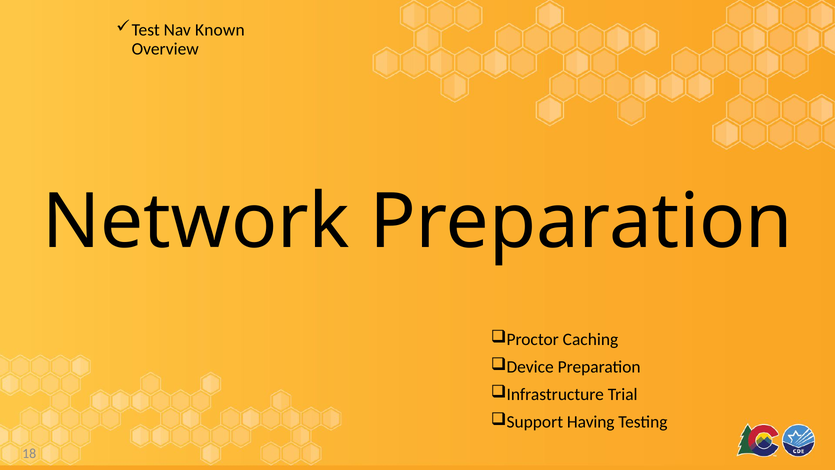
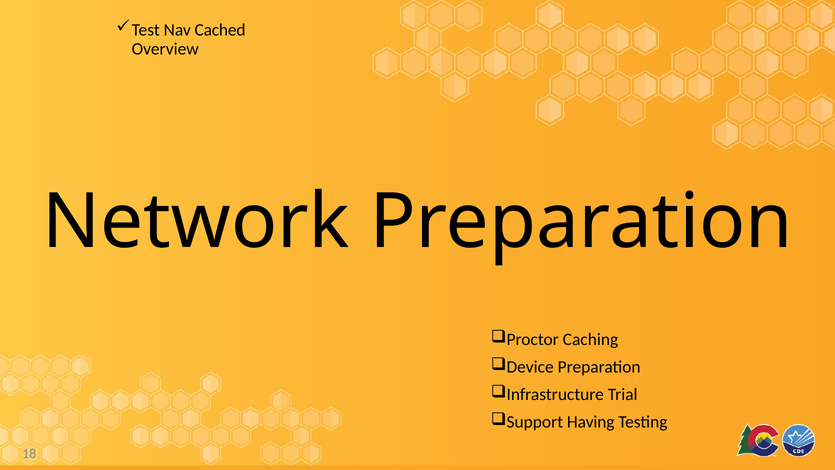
Known: Known -> Cached
